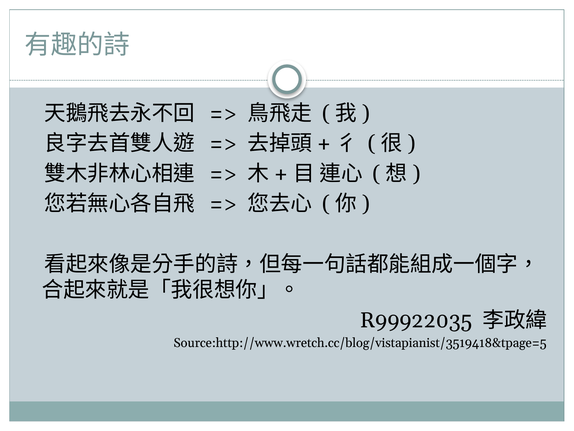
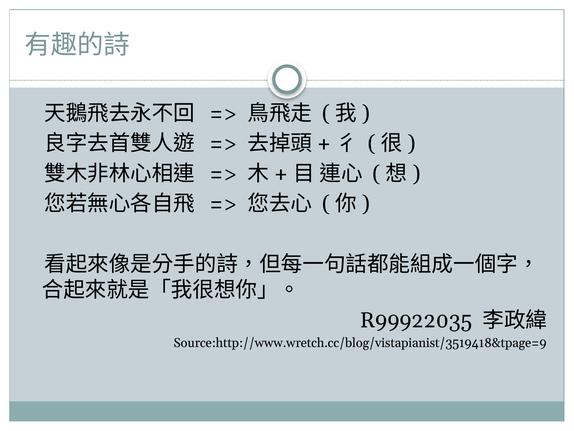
Source:http://www.wretch.cc/blog/vistapianist/3519418&tpage=5: Source:http://www.wretch.cc/blog/vistapianist/3519418&tpage=5 -> Source:http://www.wretch.cc/blog/vistapianist/3519418&tpage=9
